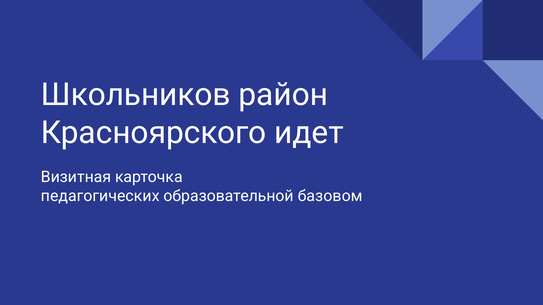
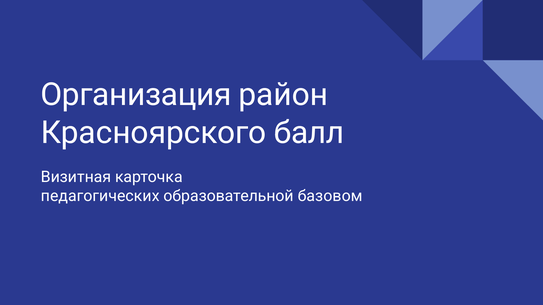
Школьников: Школьников -> Организация
идет: идет -> балл
